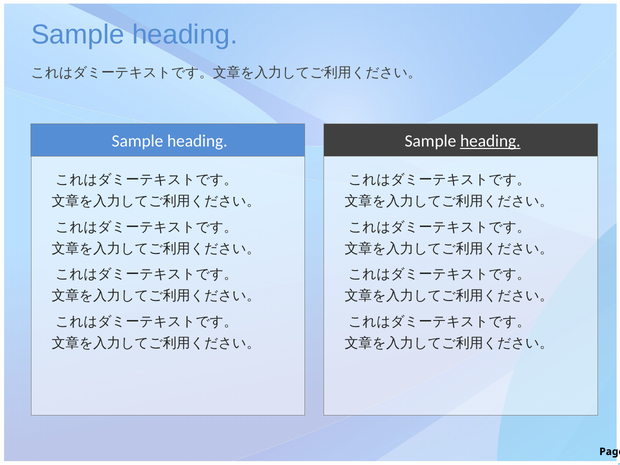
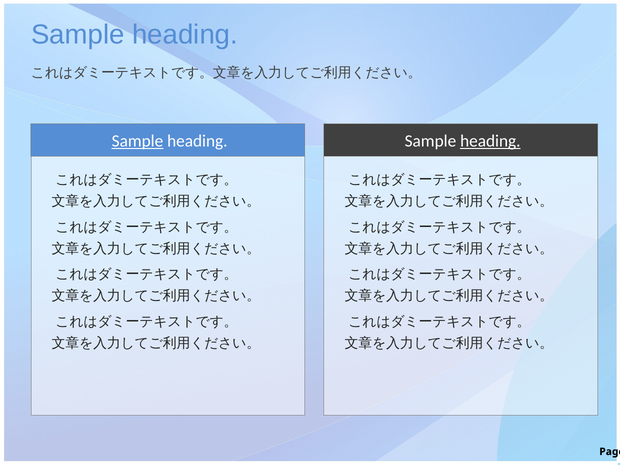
Sample at (137, 141) underline: none -> present
